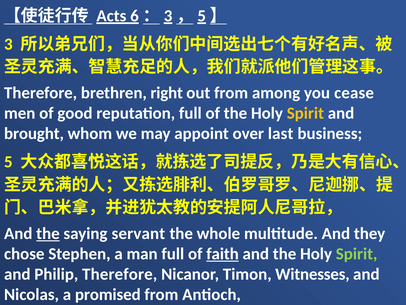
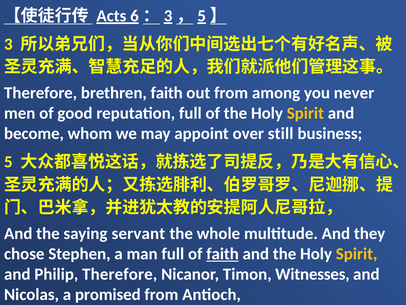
brethren right: right -> faith
cease: cease -> never
brought: brought -> become
last: last -> still
the at (48, 233) underline: present -> none
Spirit at (357, 254) colour: light green -> yellow
